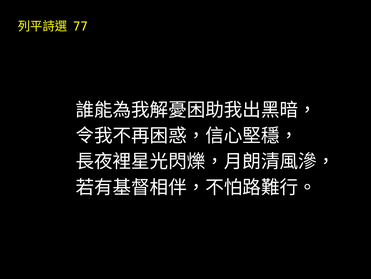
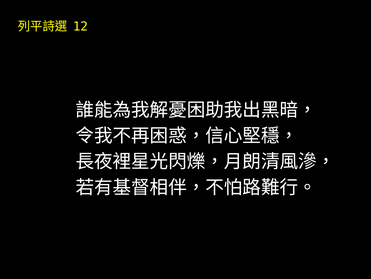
77: 77 -> 12
